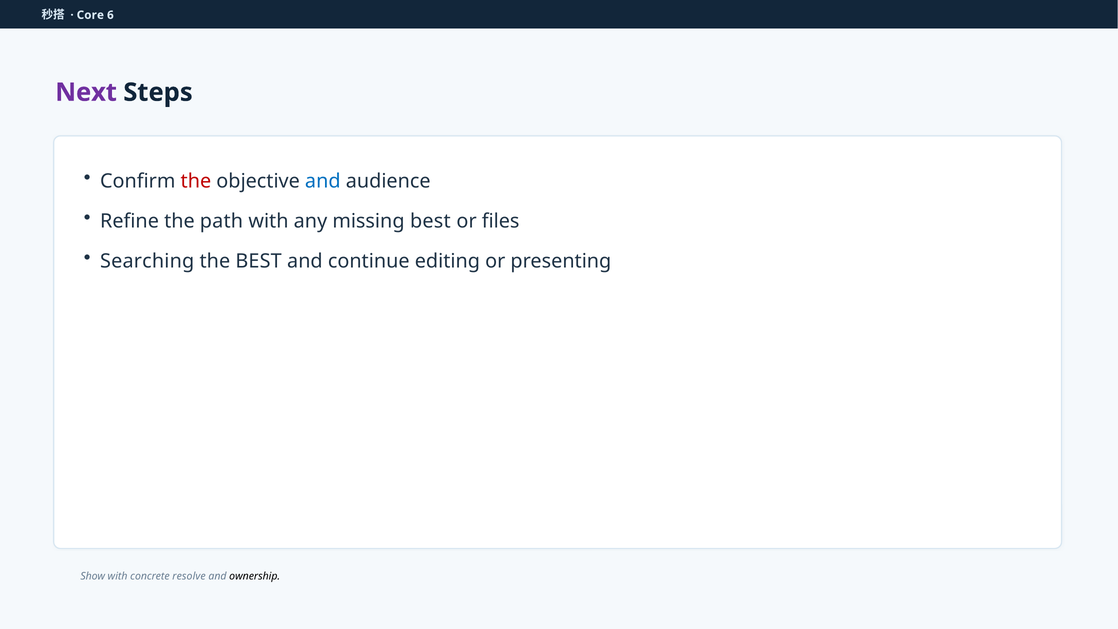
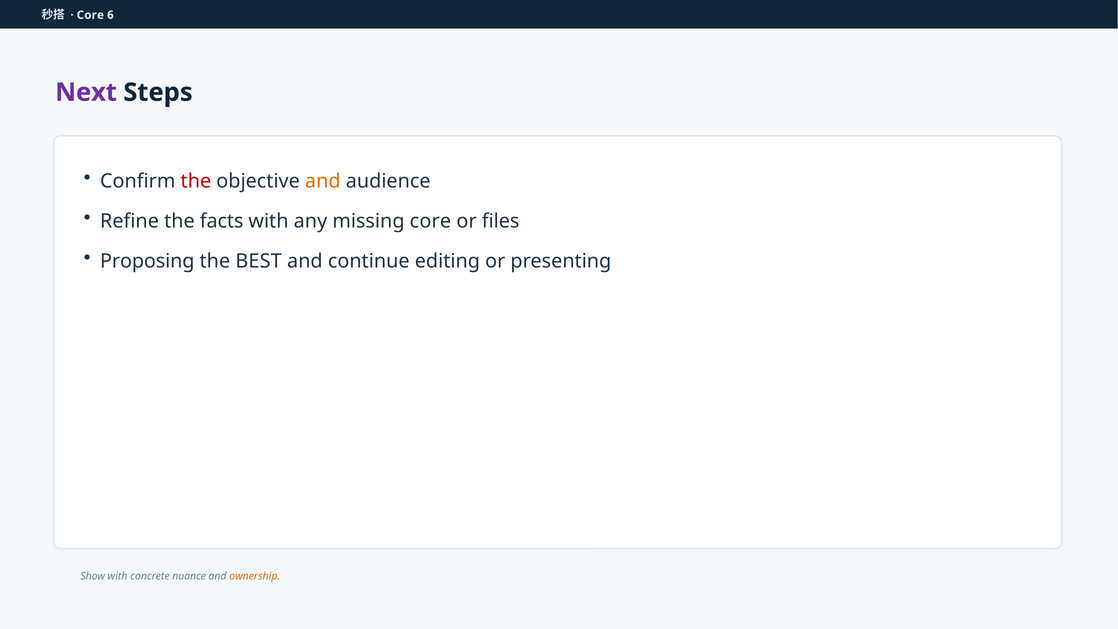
and at (323, 181) colour: blue -> orange
path: path -> facts
missing best: best -> core
Searching: Searching -> Proposing
resolve: resolve -> nuance
ownership colour: black -> orange
